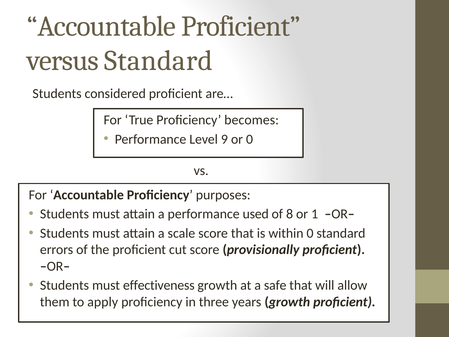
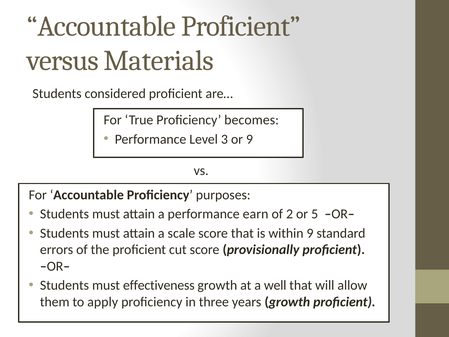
versus Standard: Standard -> Materials
9: 9 -> 3
or 0: 0 -> 9
used: used -> earn
8: 8 -> 2
1: 1 -> 5
within 0: 0 -> 9
safe: safe -> well
